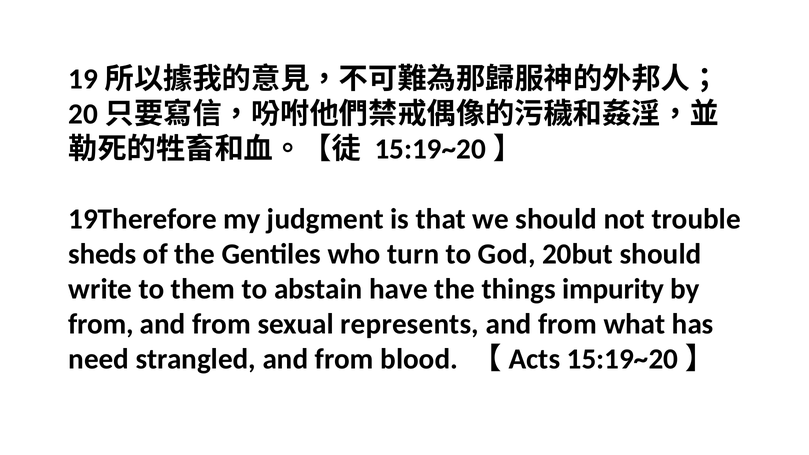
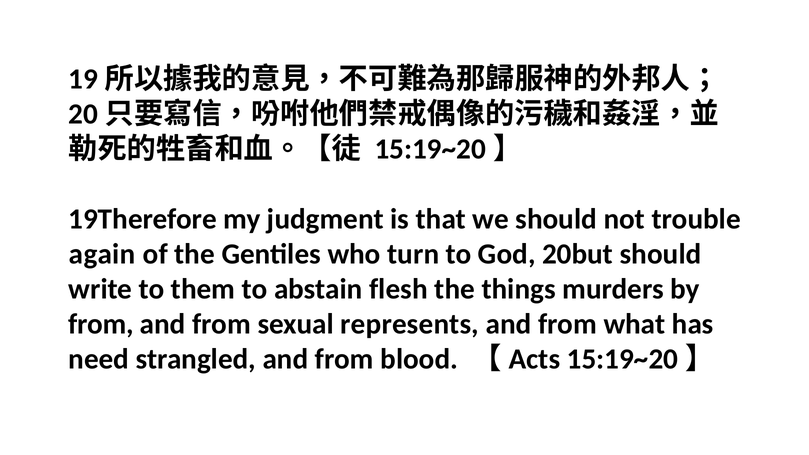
sheds: sheds -> again
have: have -> flesh
impurity: impurity -> murders
